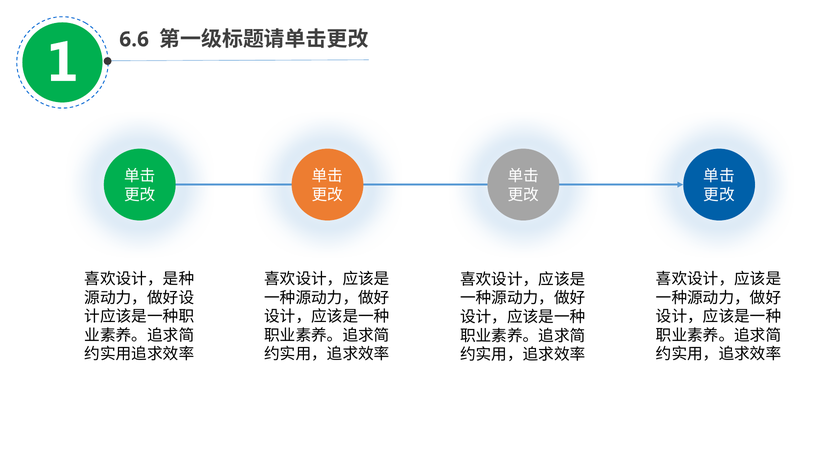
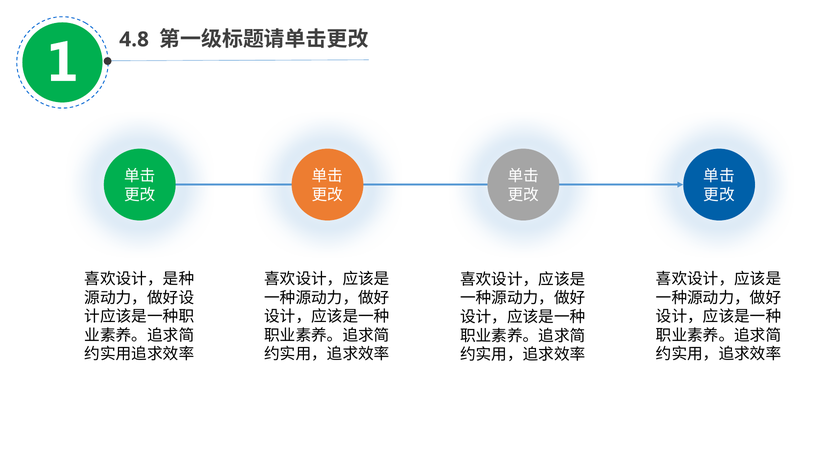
6.6: 6.6 -> 4.8
